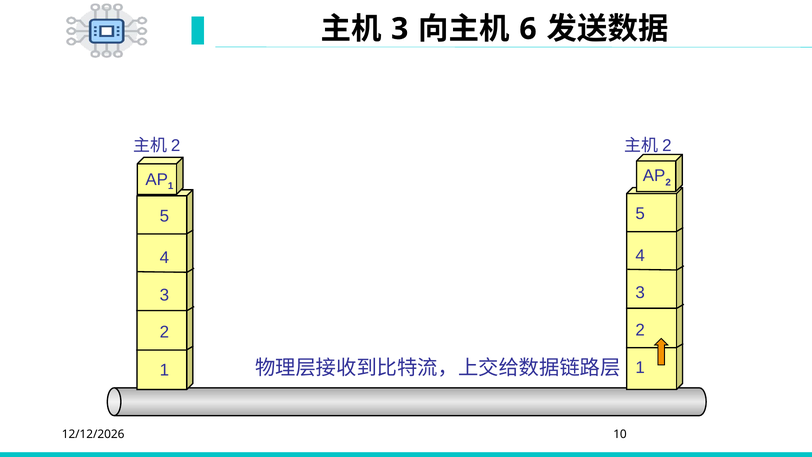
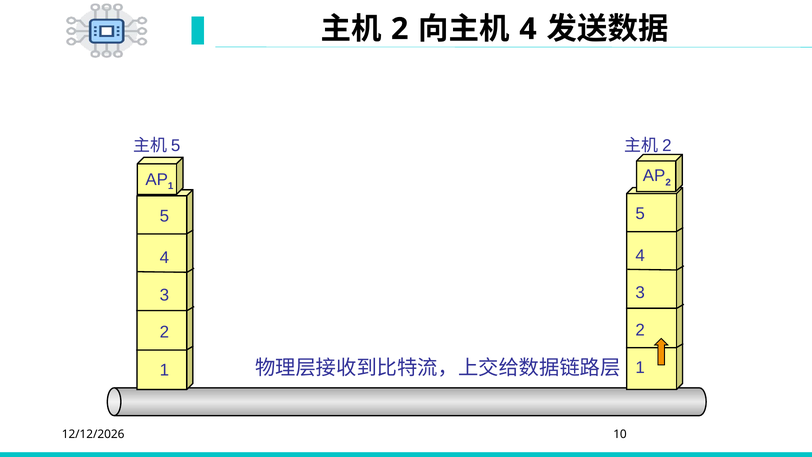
3 at (400, 29): 3 -> 2
6 at (528, 29): 6 -> 4
2 at (176, 146): 2 -> 5
